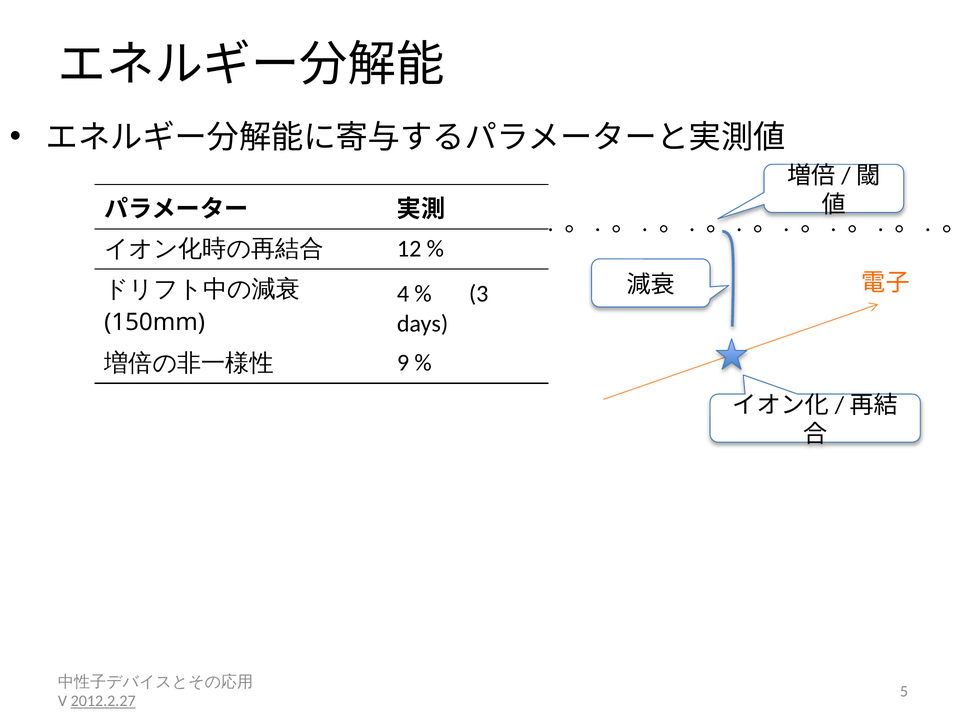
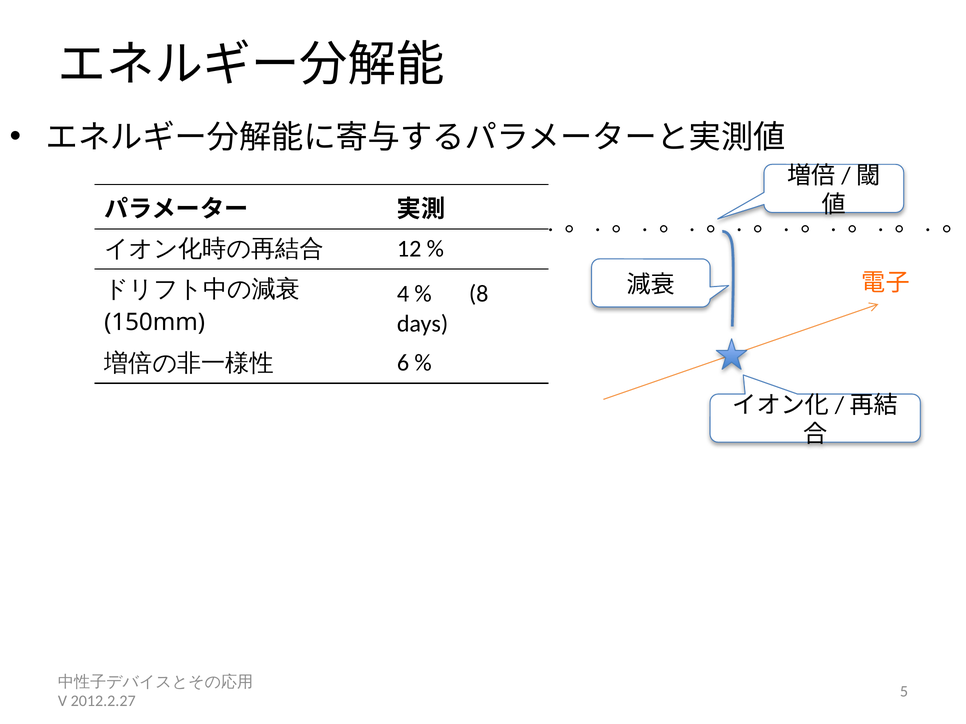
3: 3 -> 8
9: 9 -> 6
2012.2.27 underline: present -> none
